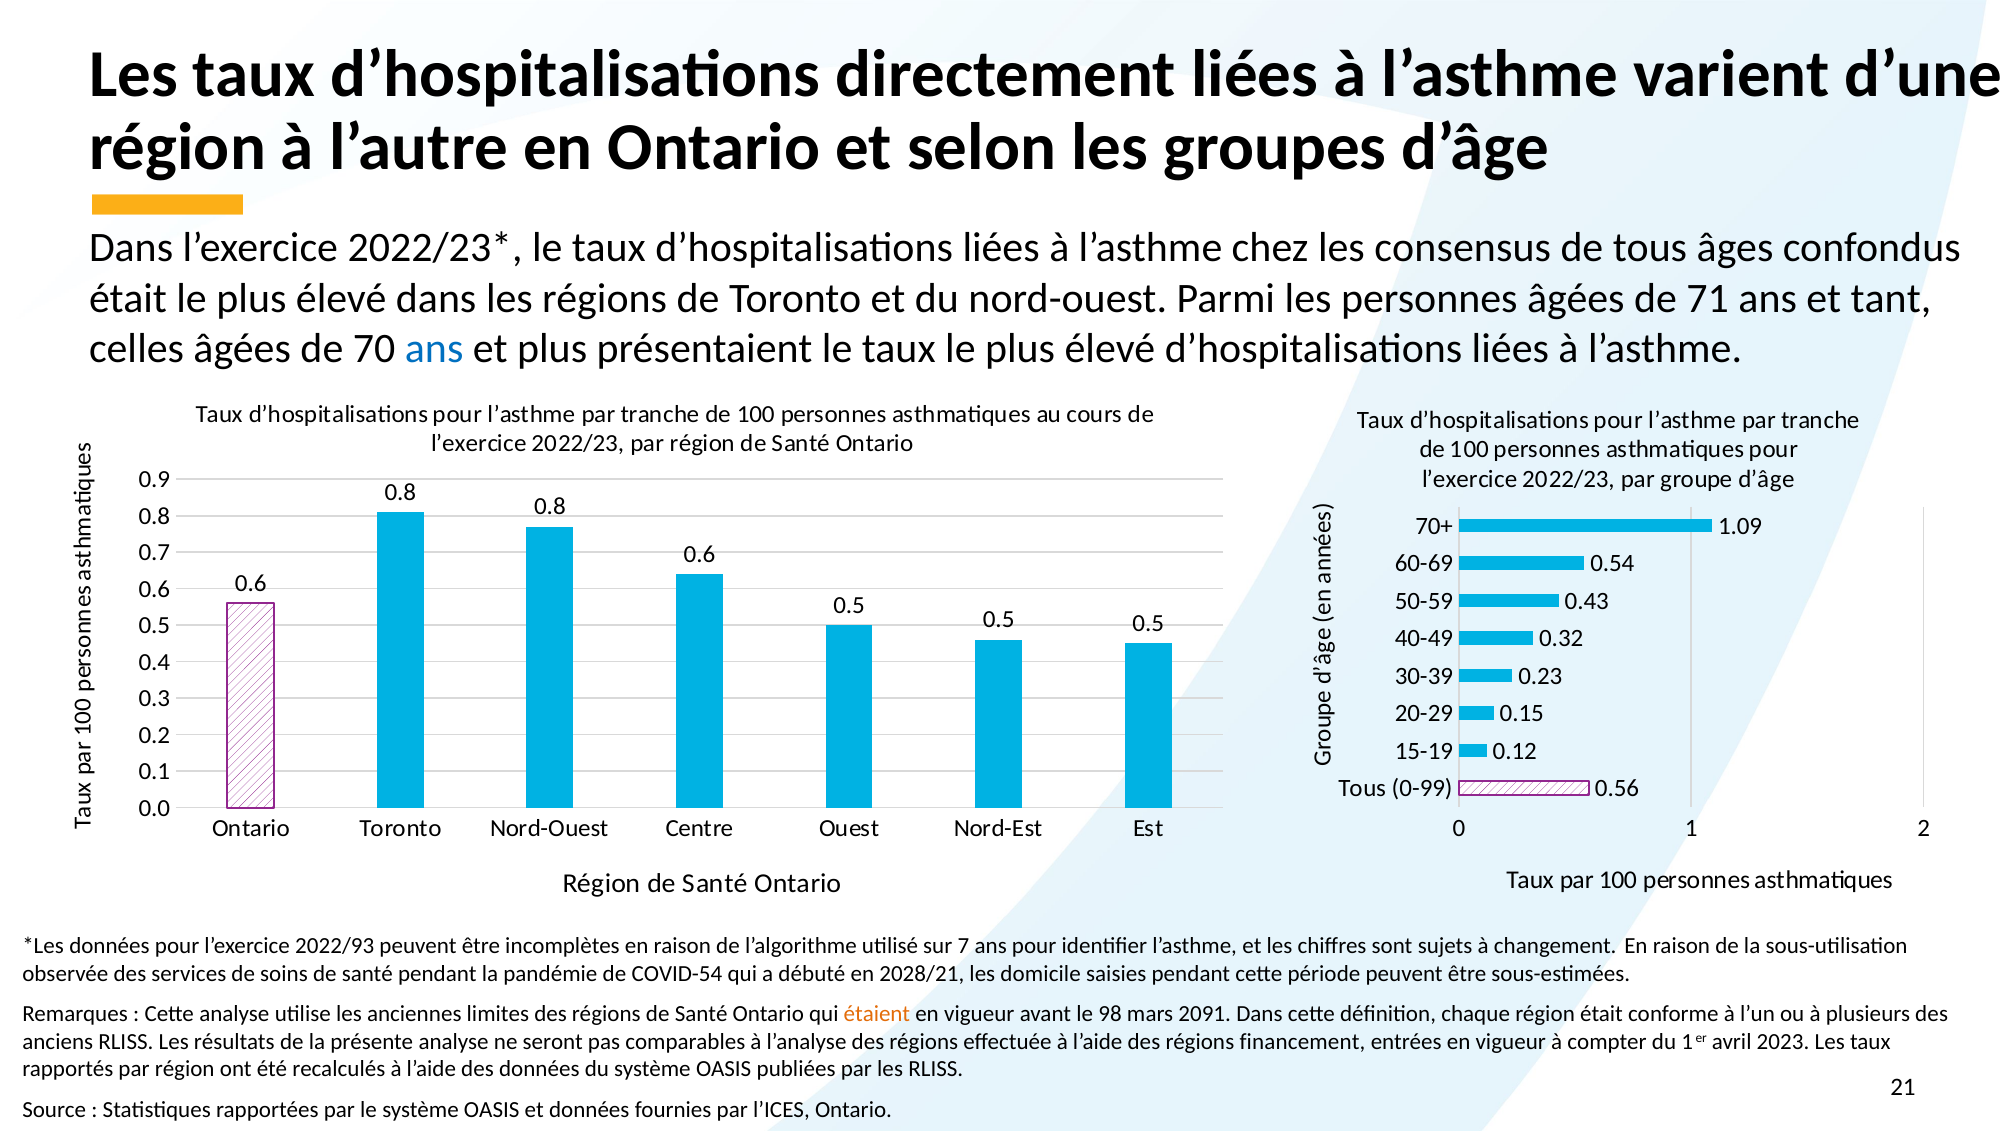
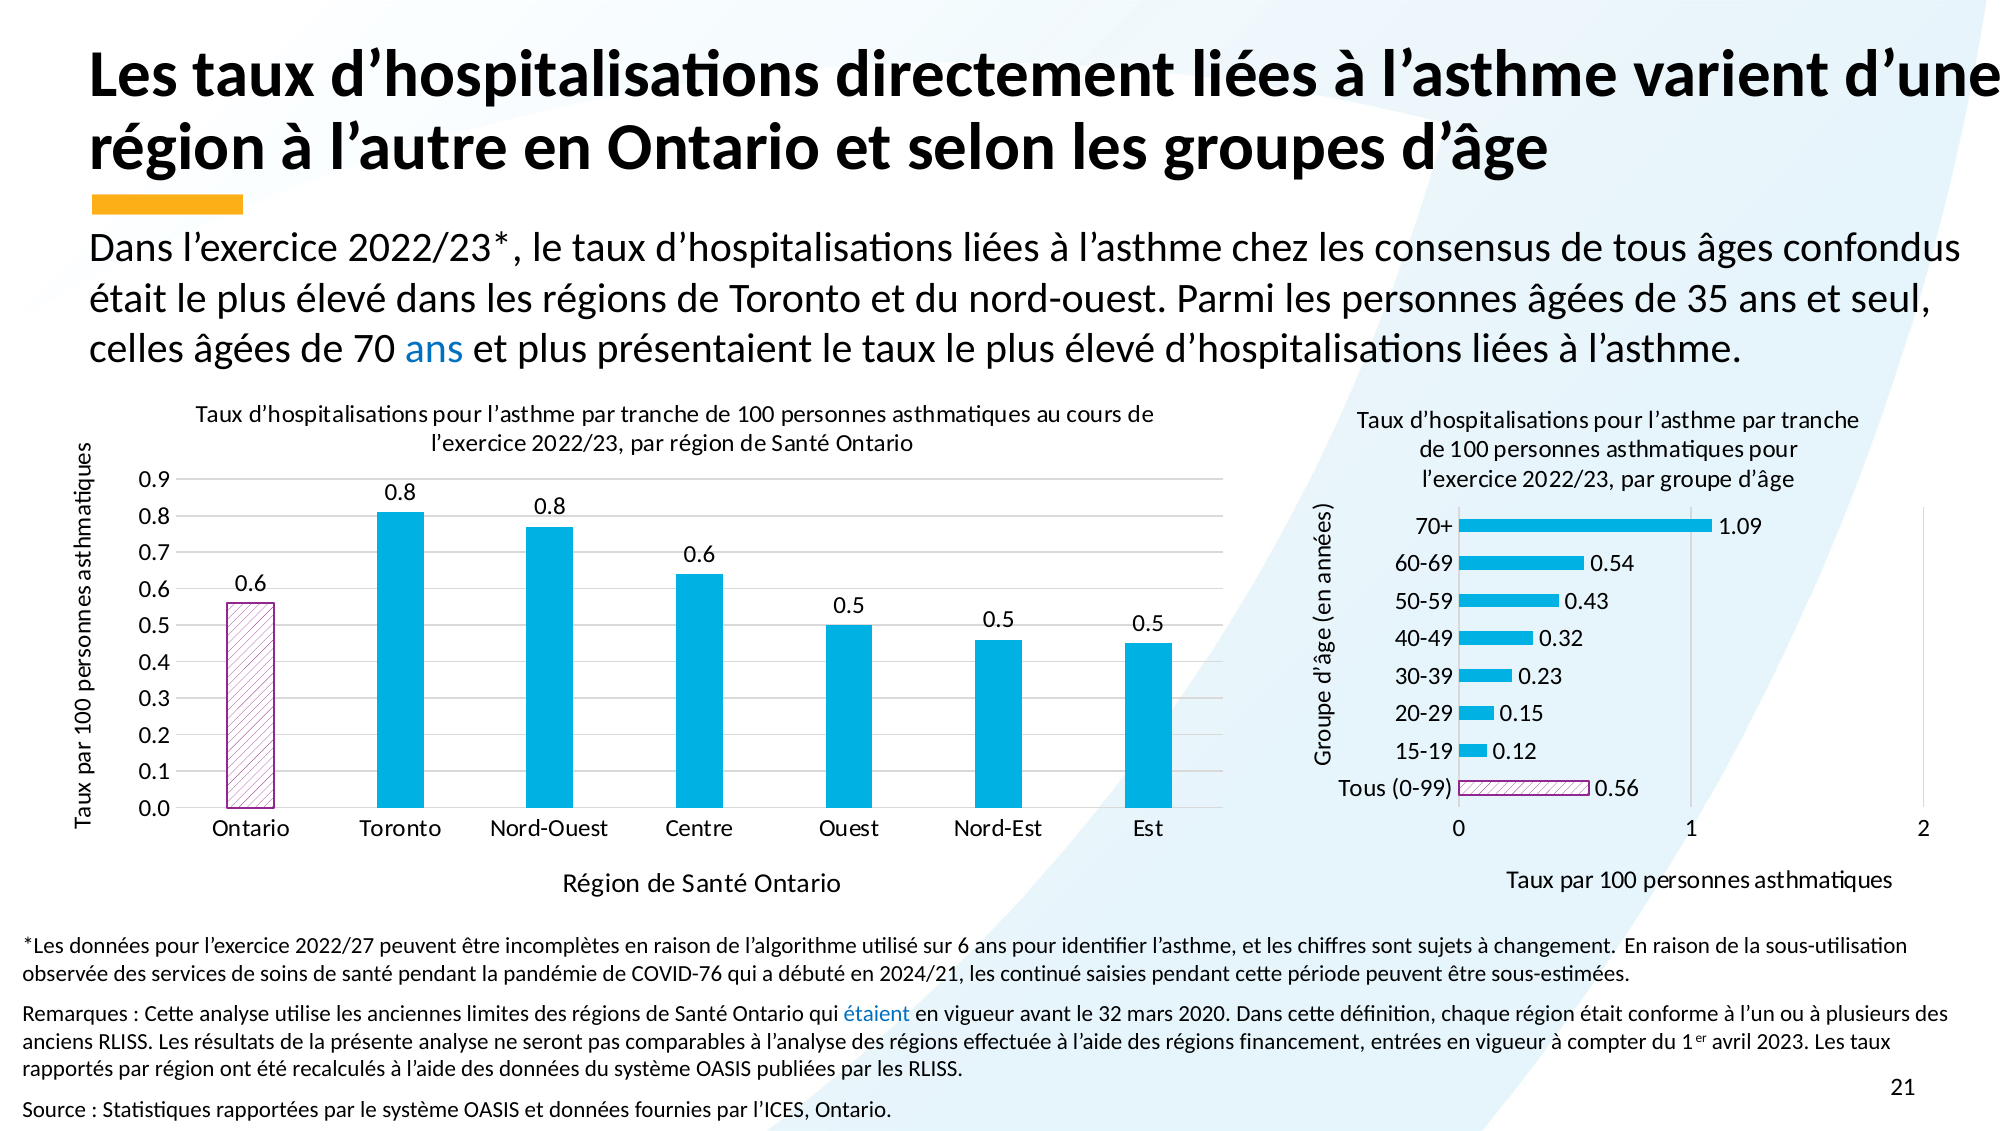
71: 71 -> 35
tant: tant -> seul
2022/93: 2022/93 -> 2022/27
7: 7 -> 6
COVID-54: COVID-54 -> COVID-76
2028/21: 2028/21 -> 2024/21
domicile: domicile -> continué
étaient colour: orange -> blue
98: 98 -> 32
2091: 2091 -> 2020
